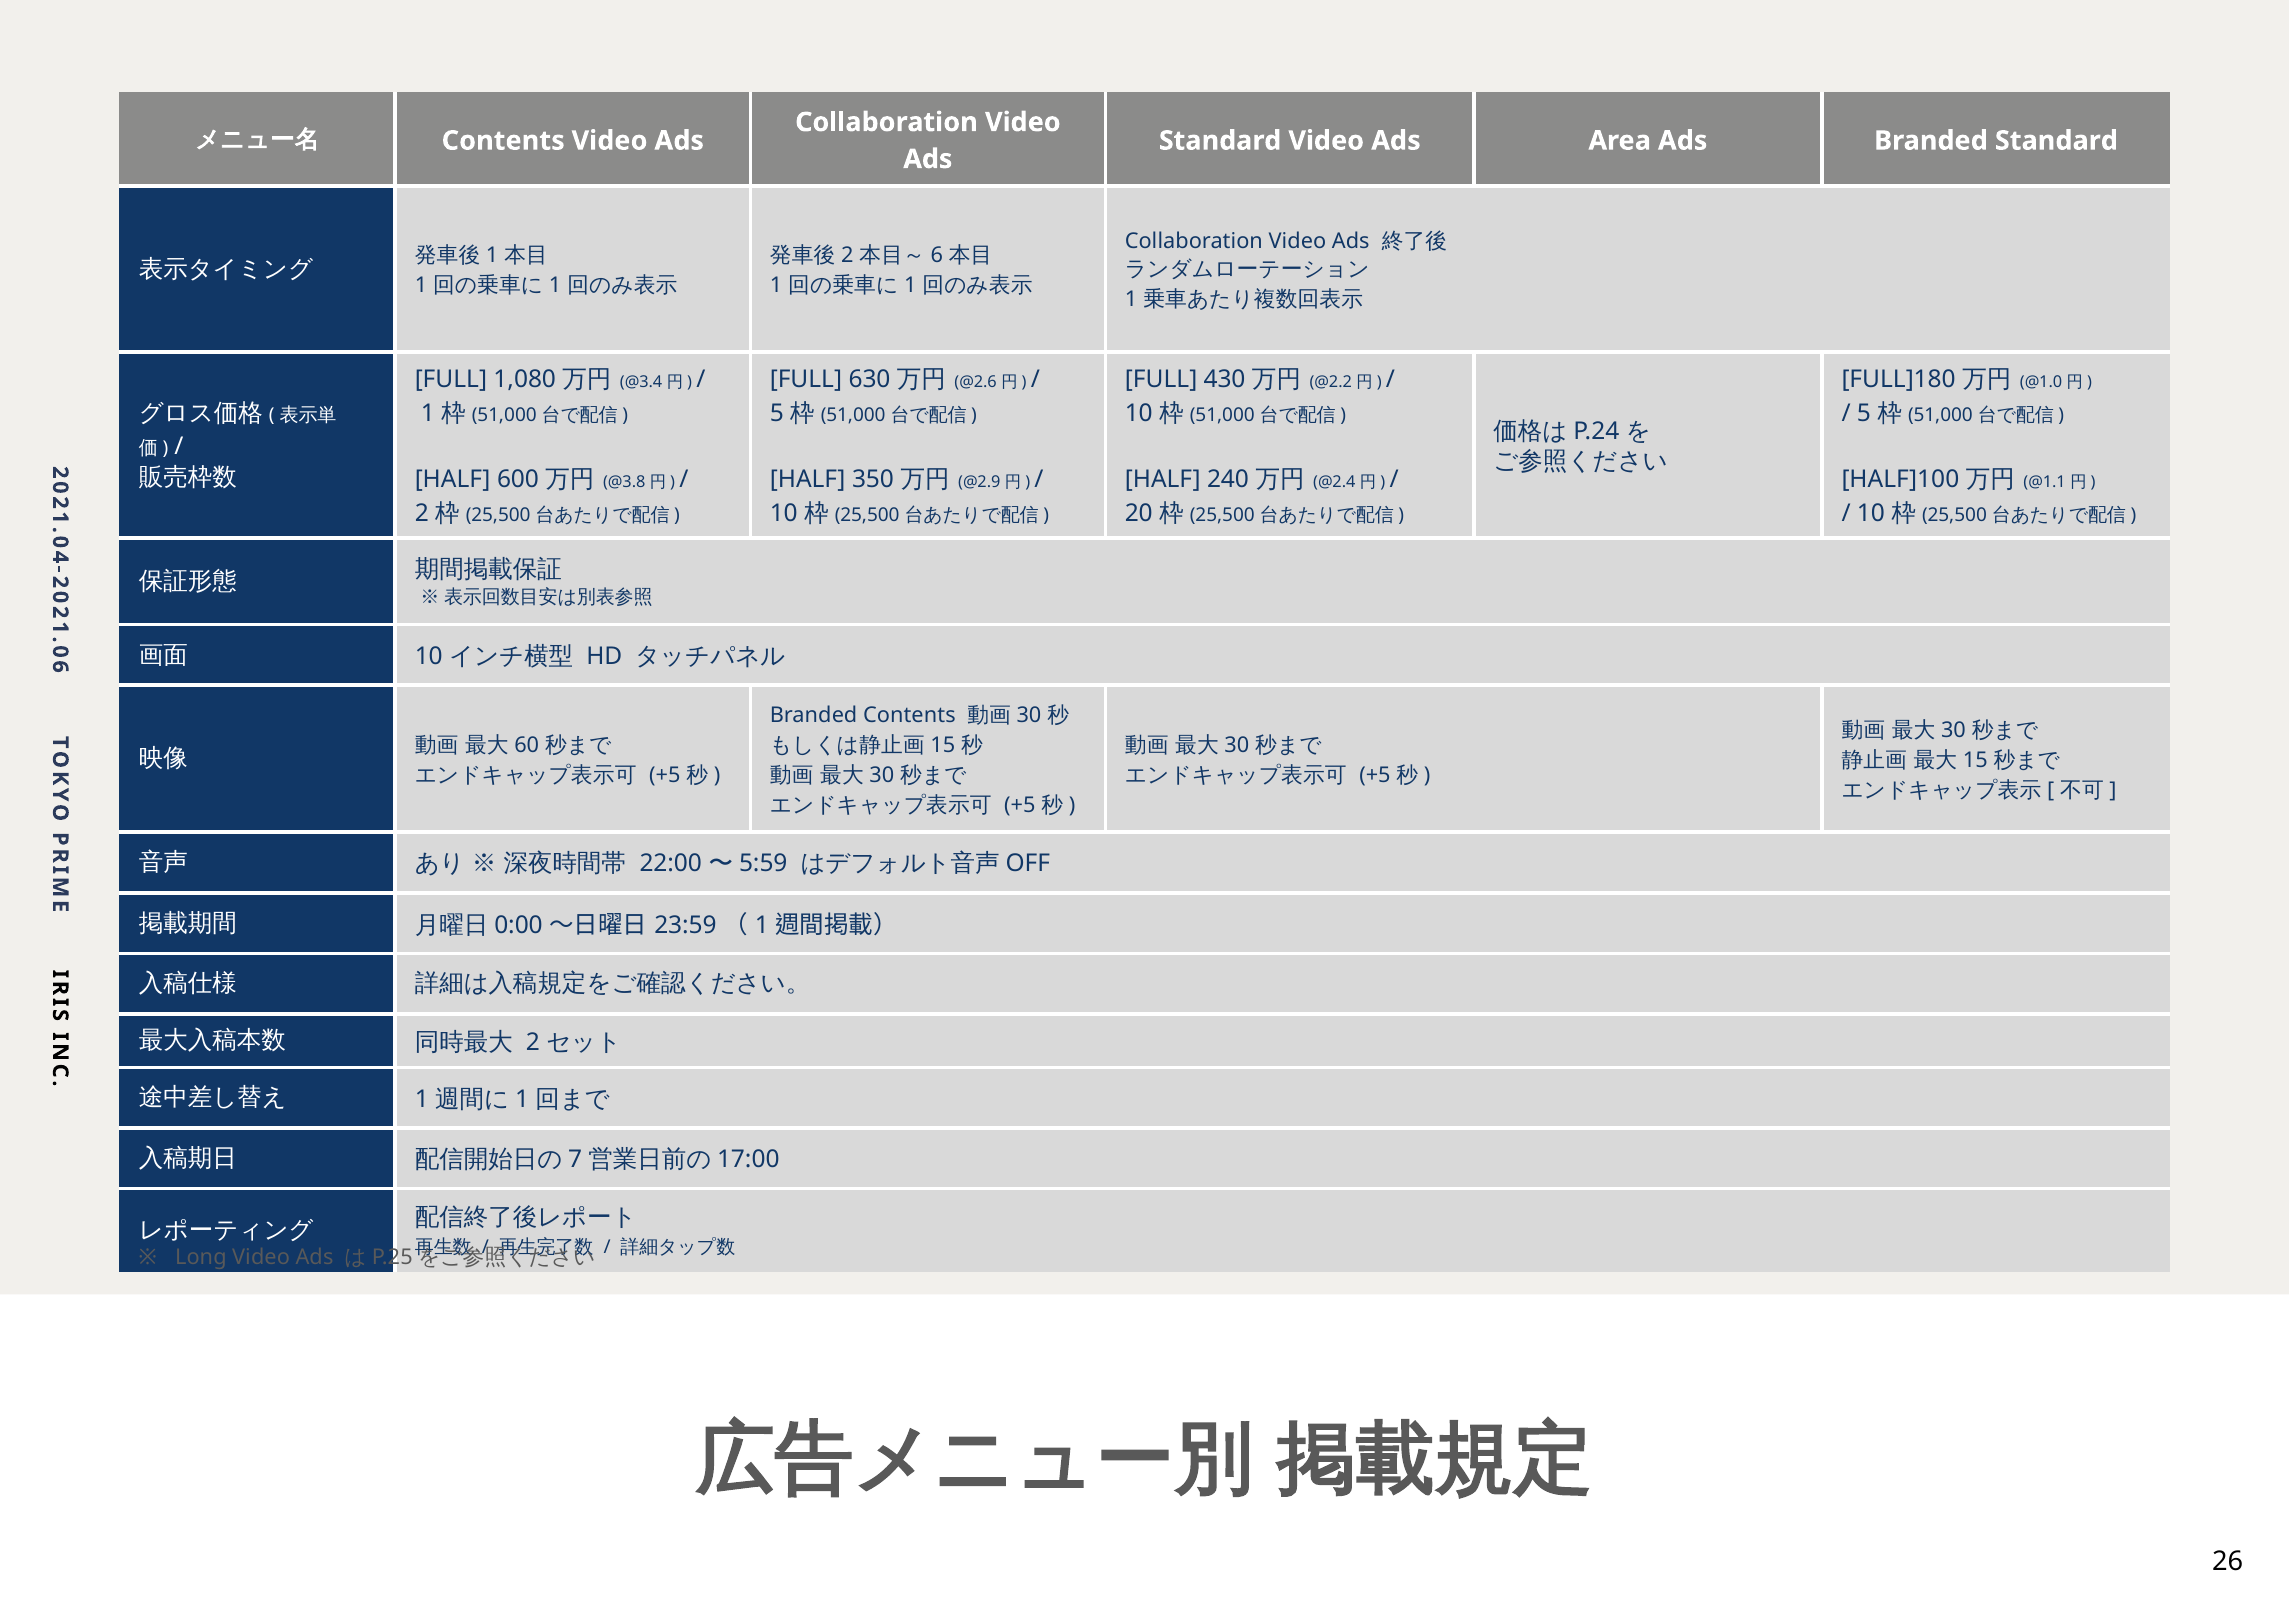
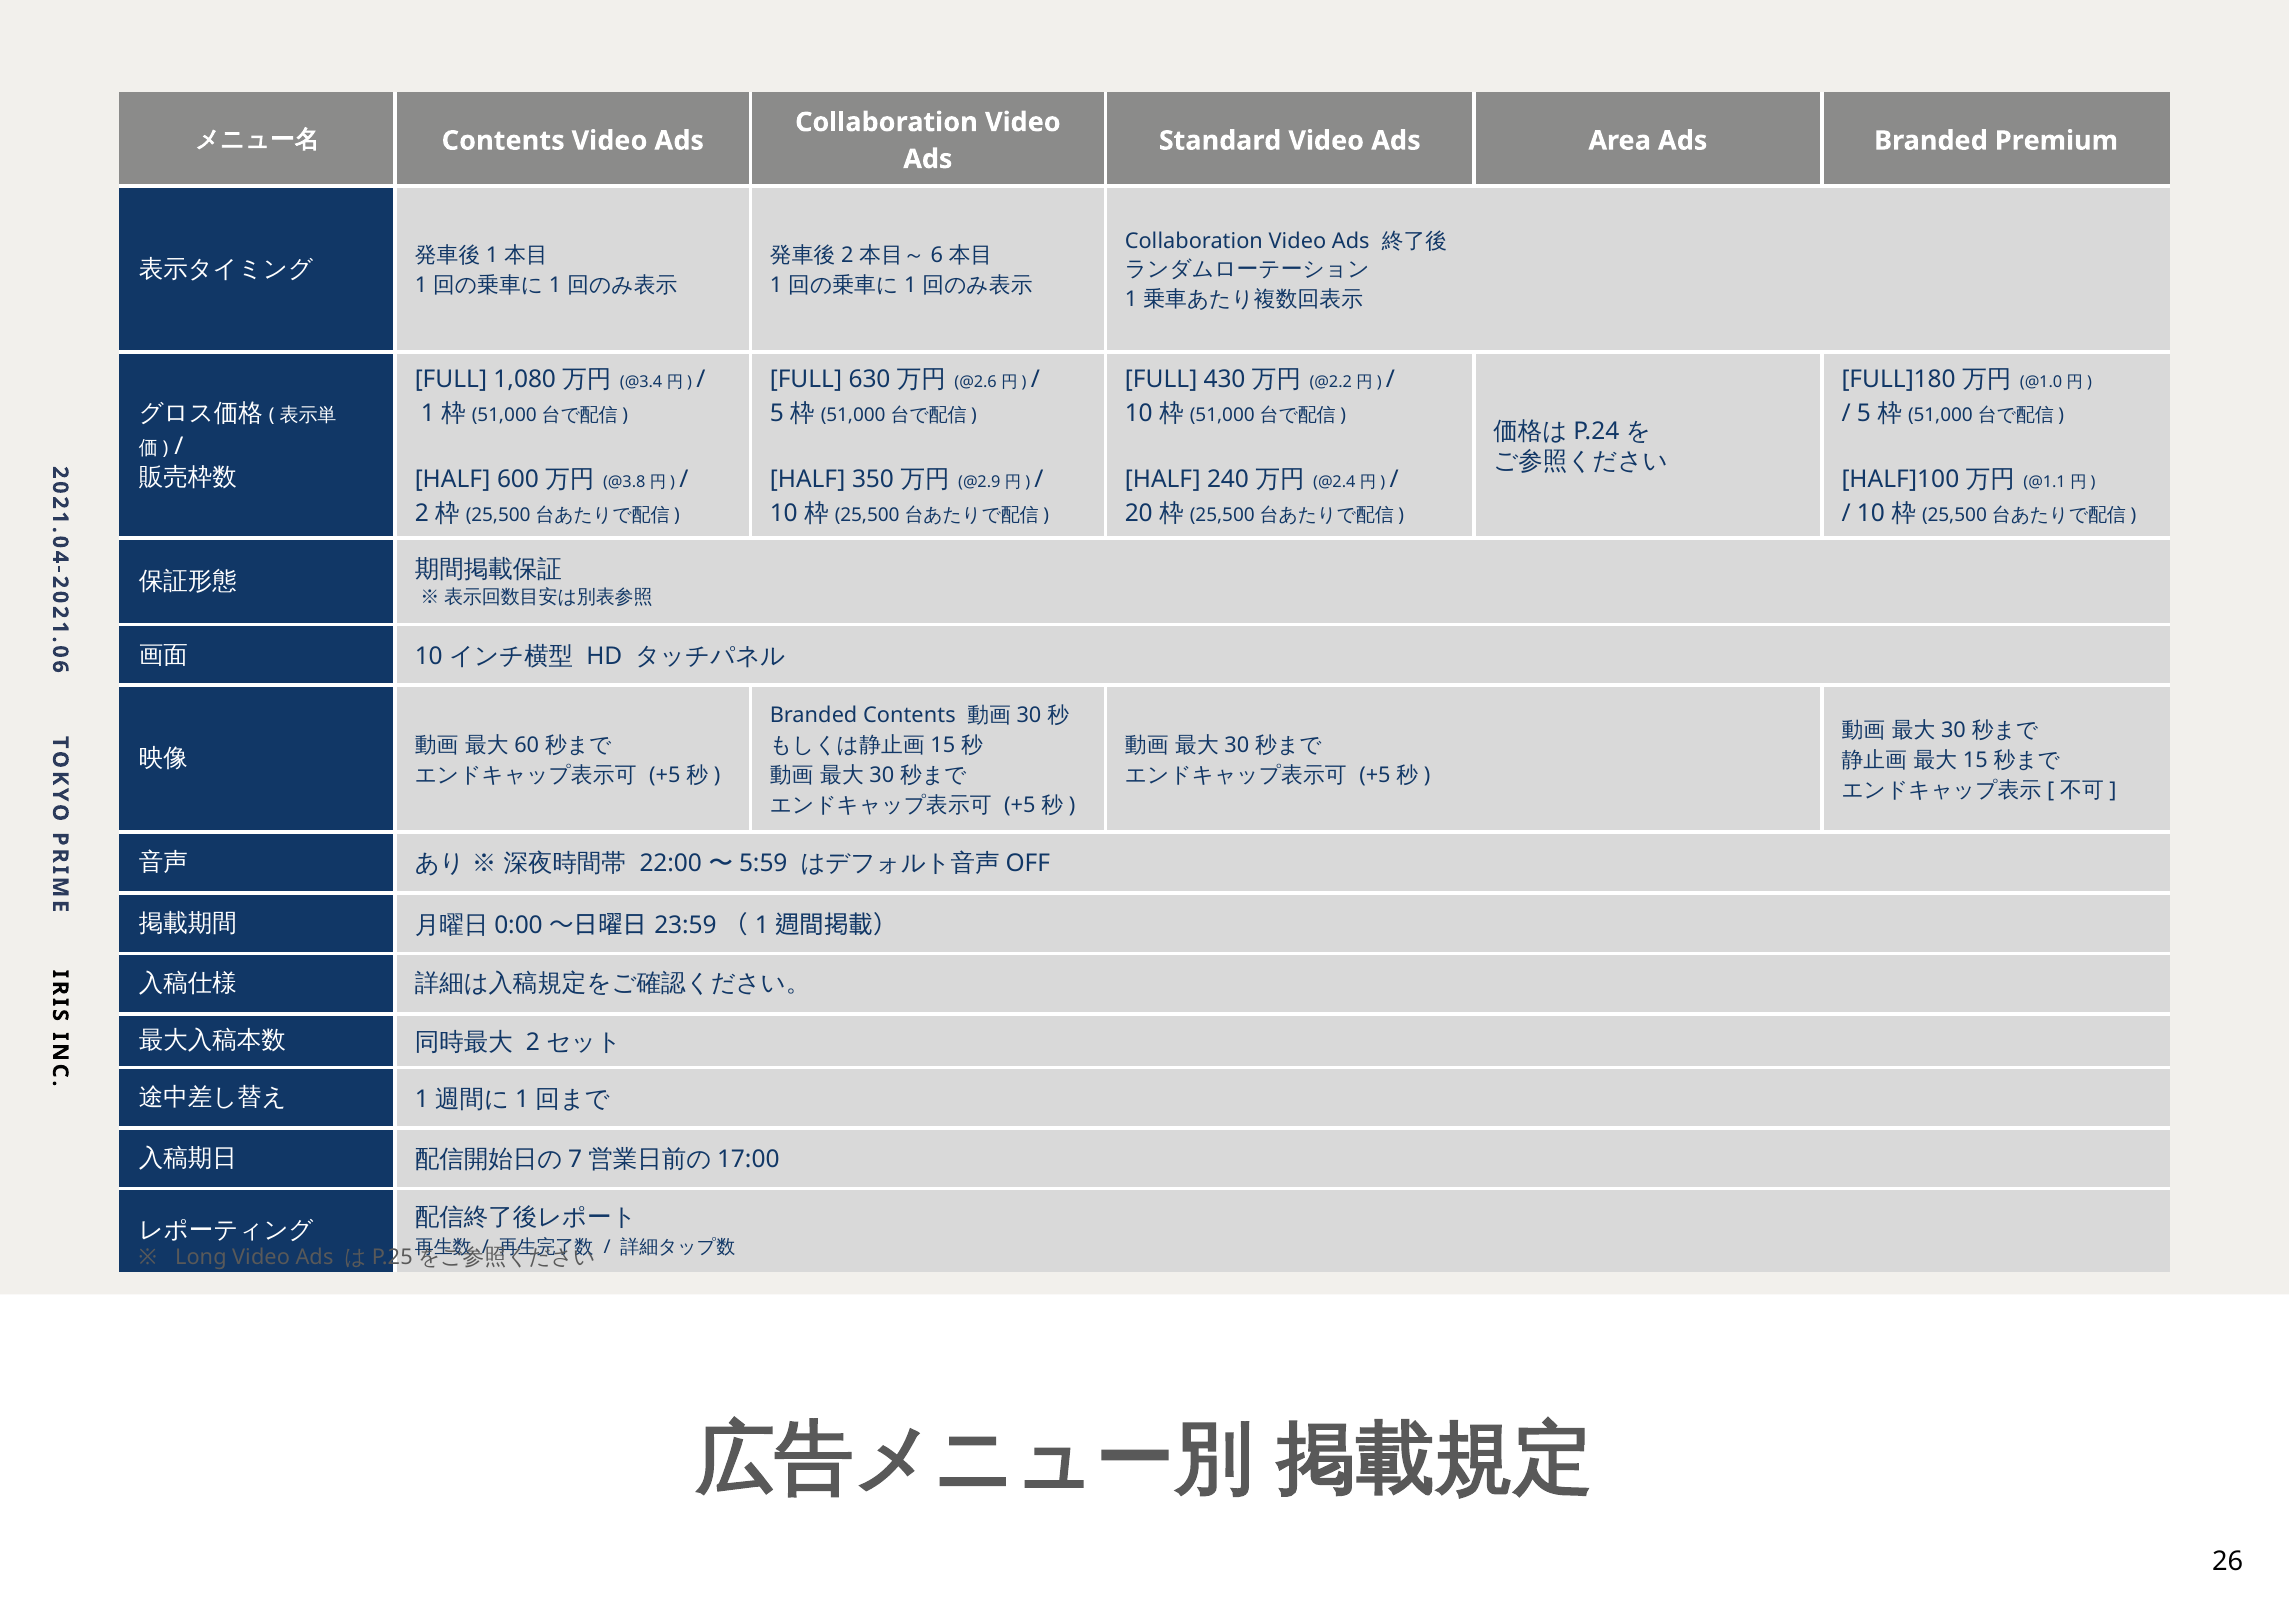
Branded Standard: Standard -> Premium
